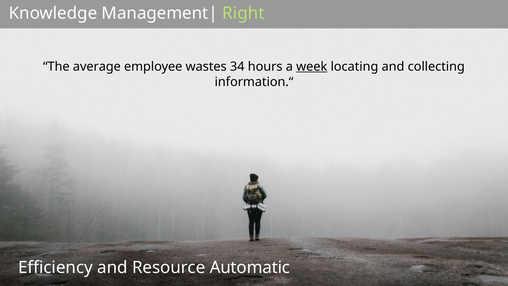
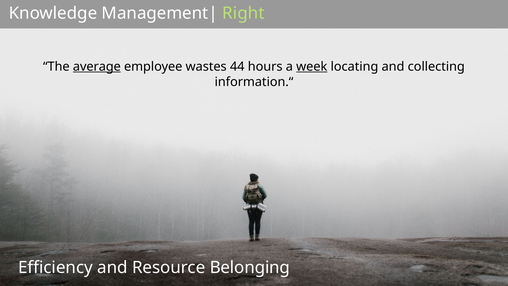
average underline: none -> present
34: 34 -> 44
Automatic: Automatic -> Belonging
